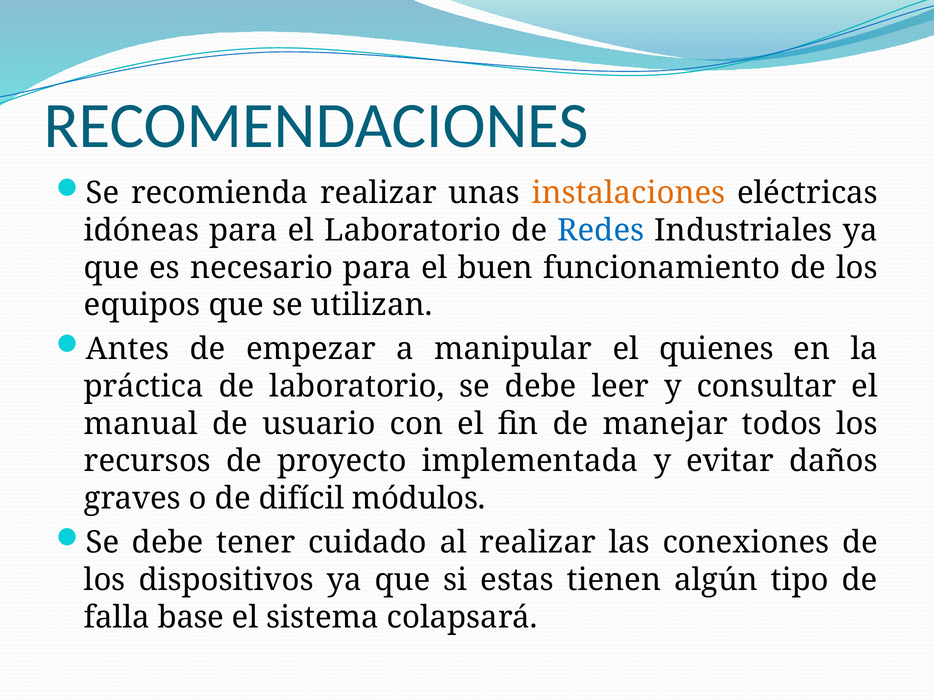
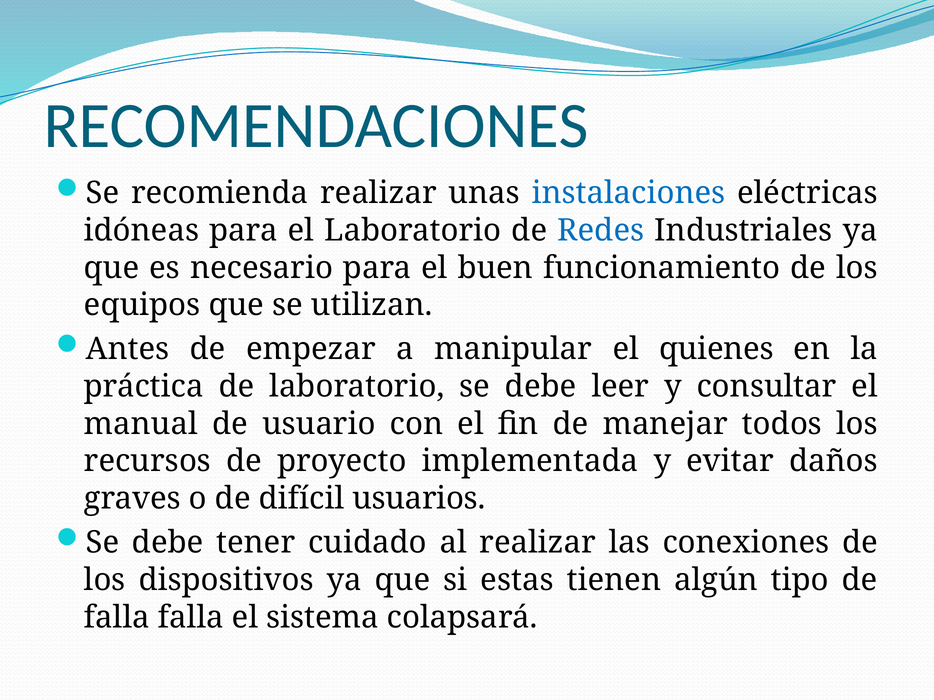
instalaciones colour: orange -> blue
módulos: módulos -> usuarios
falla base: base -> falla
